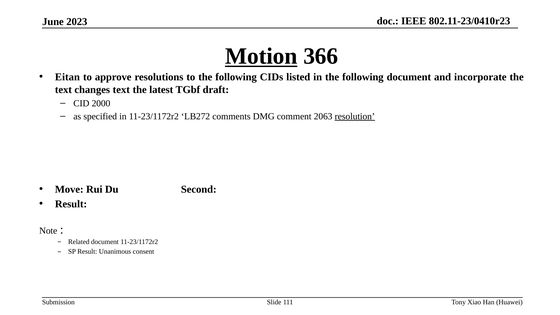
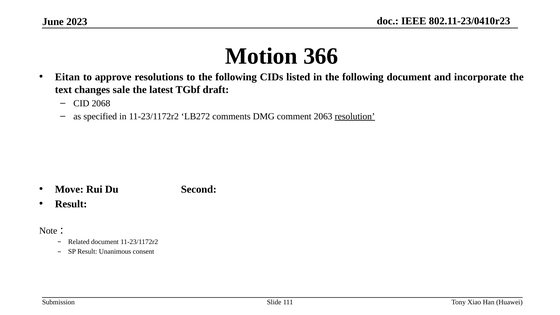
Motion underline: present -> none
changes text: text -> sale
2000: 2000 -> 2068
